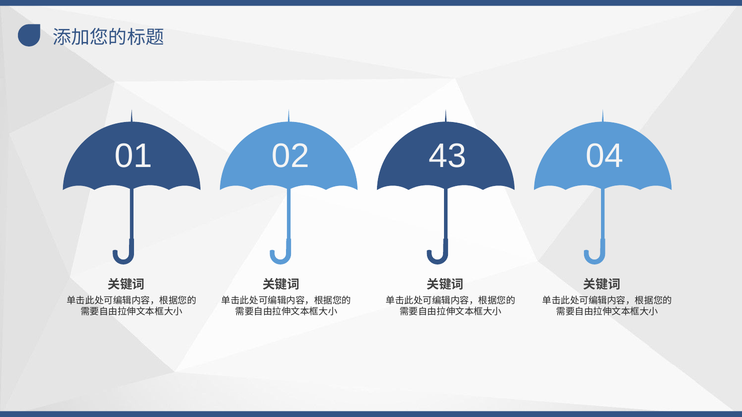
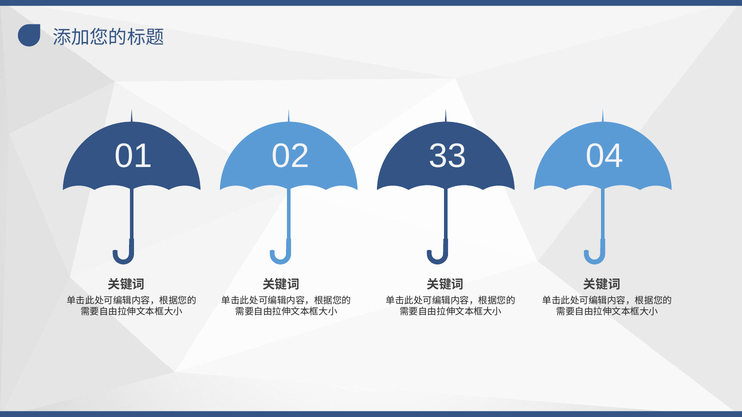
43: 43 -> 33
